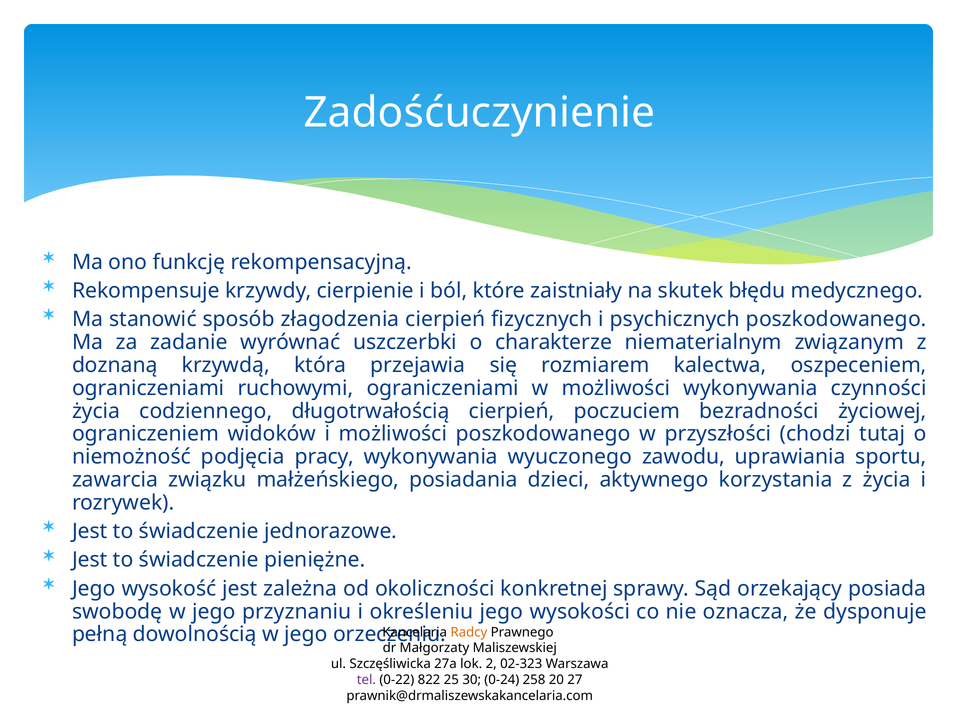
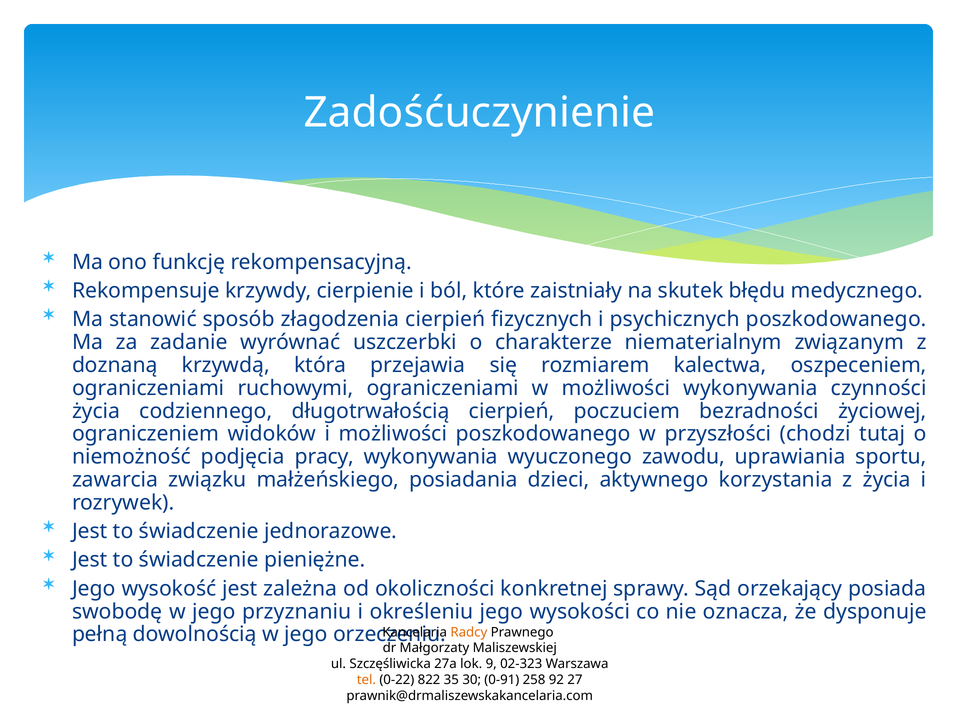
2: 2 -> 9
tel colour: purple -> orange
25: 25 -> 35
0-24: 0-24 -> 0-91
20: 20 -> 92
